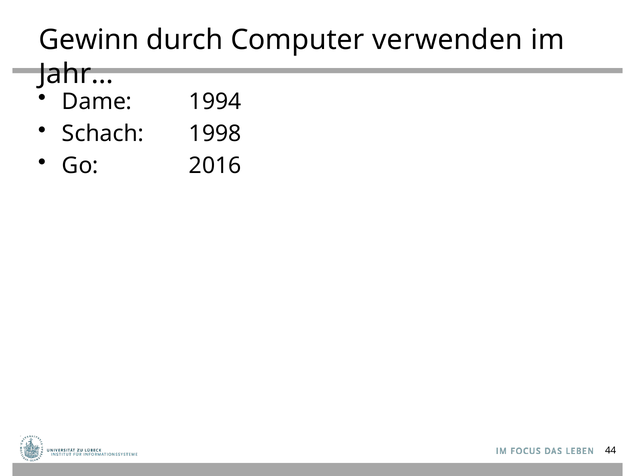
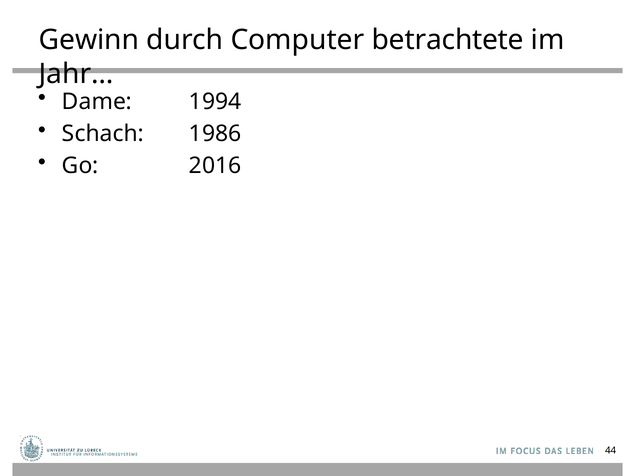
verwenden: verwenden -> betrachtete
1998: 1998 -> 1986
